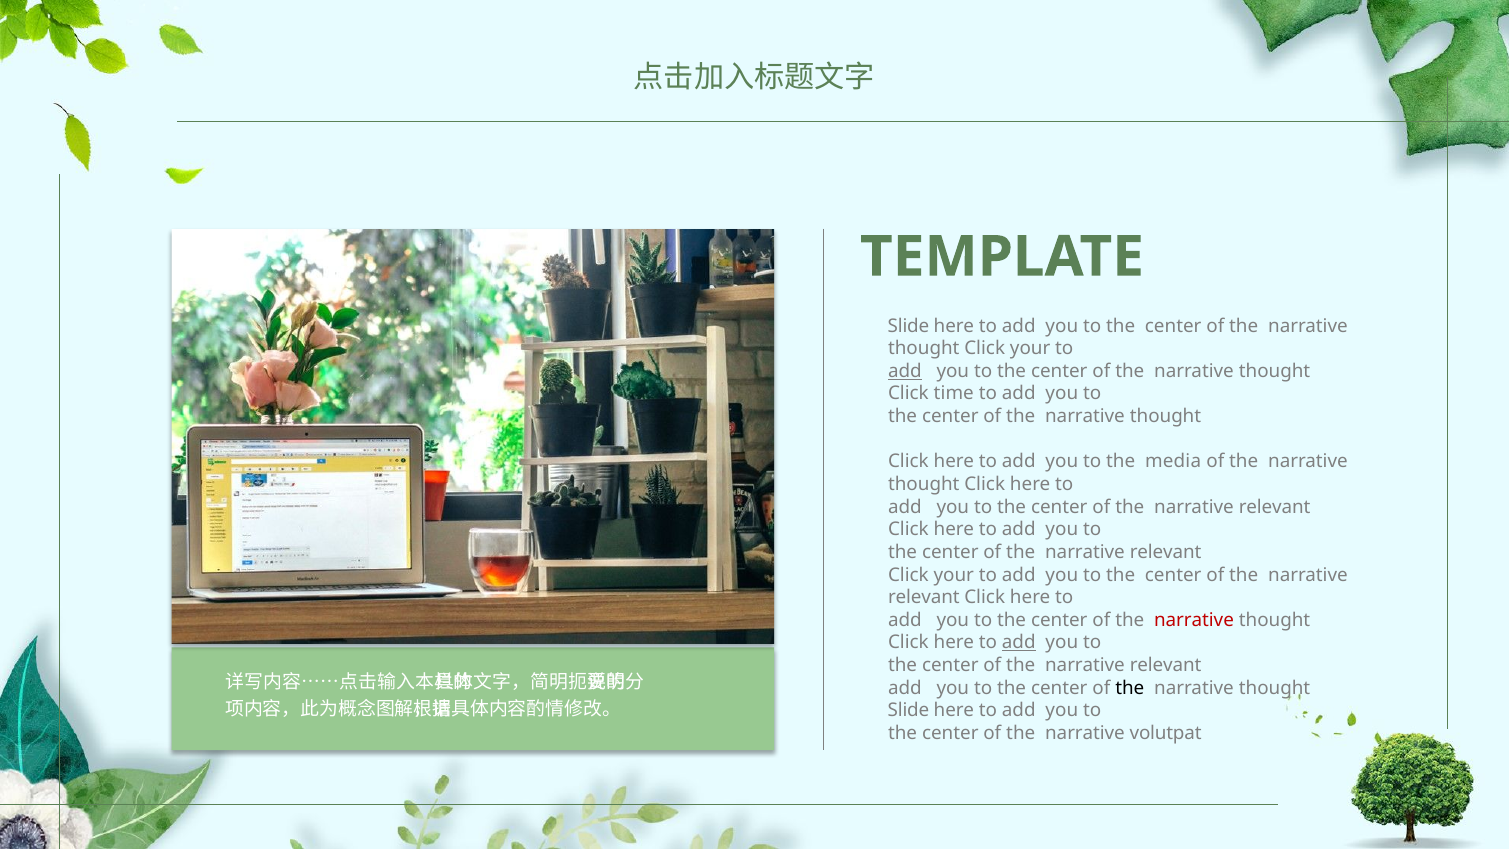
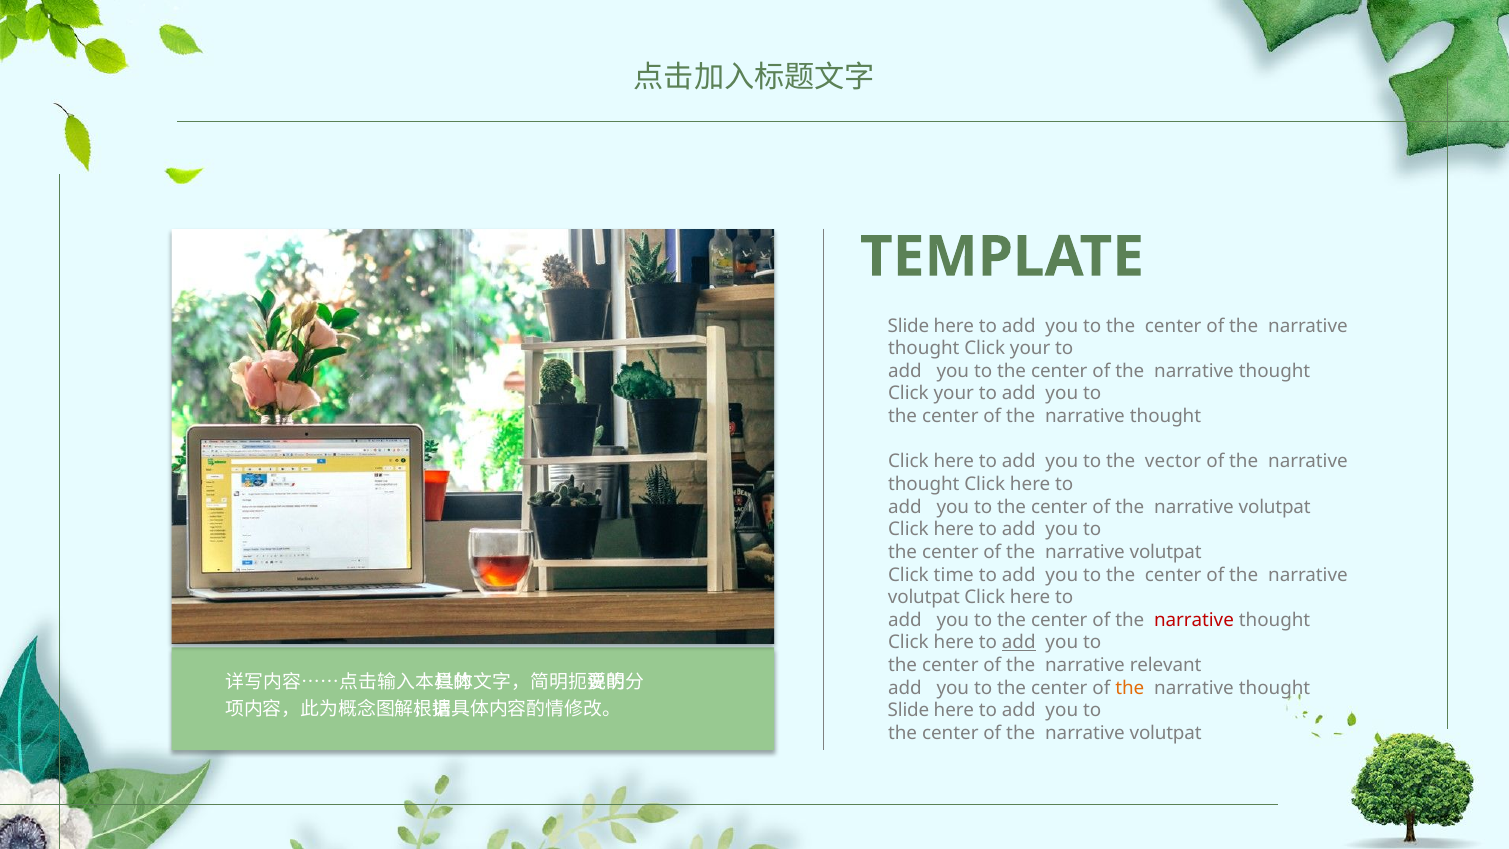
add at (905, 371) underline: present -> none
time at (954, 394): time -> your
media: media -> vector
relevant at (1275, 507): relevant -> volutpat
relevant at (1166, 552): relevant -> volutpat
your at (954, 575): your -> time
relevant at (924, 598): relevant -> volutpat
the at (1130, 688) colour: black -> orange
